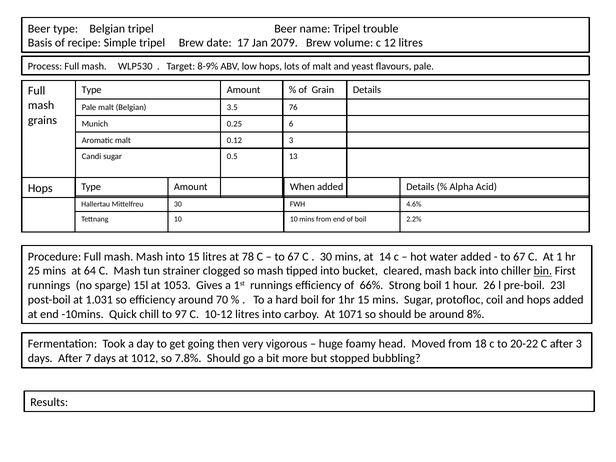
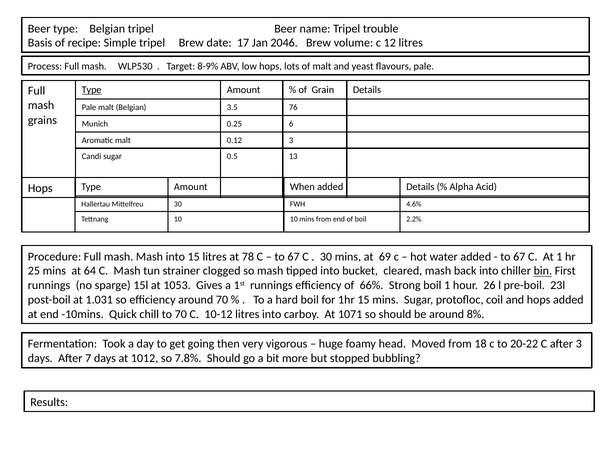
2079: 2079 -> 2046
Type at (92, 90) underline: none -> present
14: 14 -> 69
to 97: 97 -> 70
